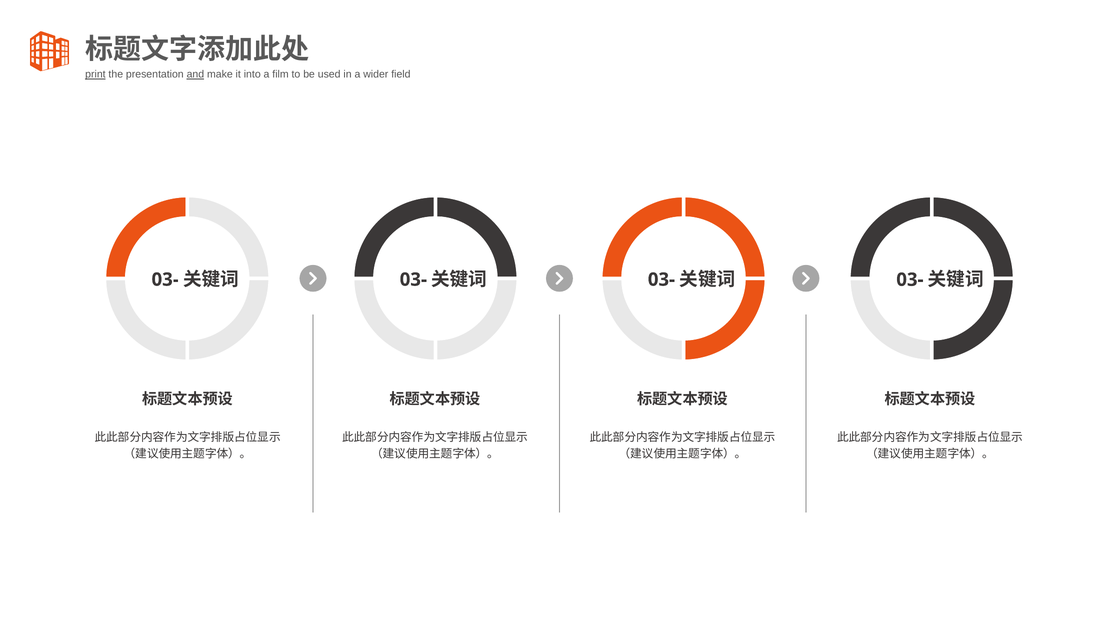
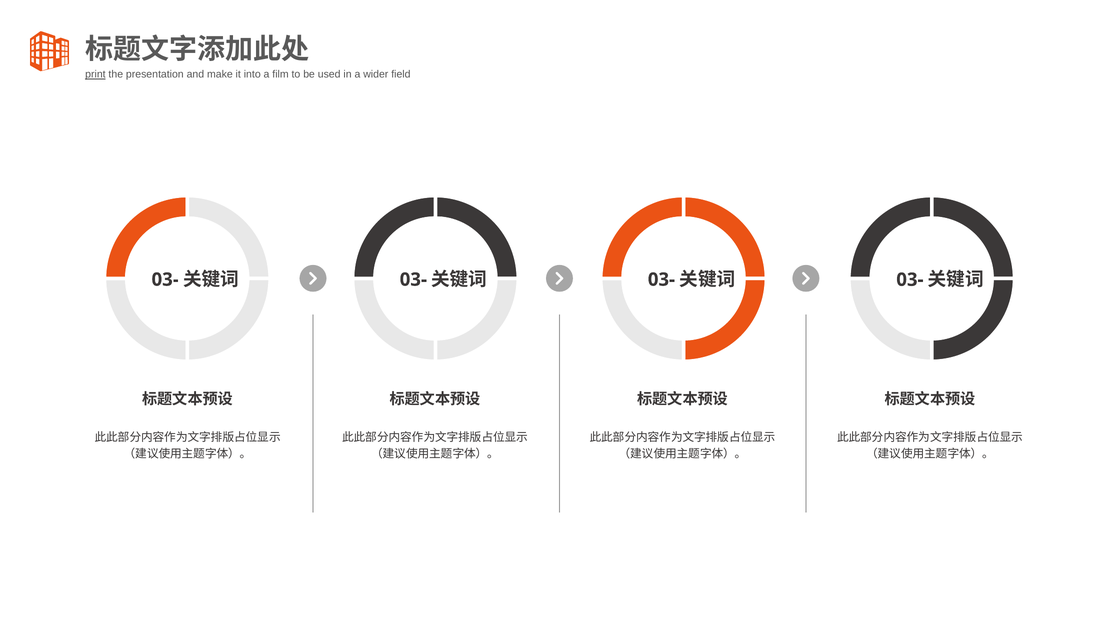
and underline: present -> none
